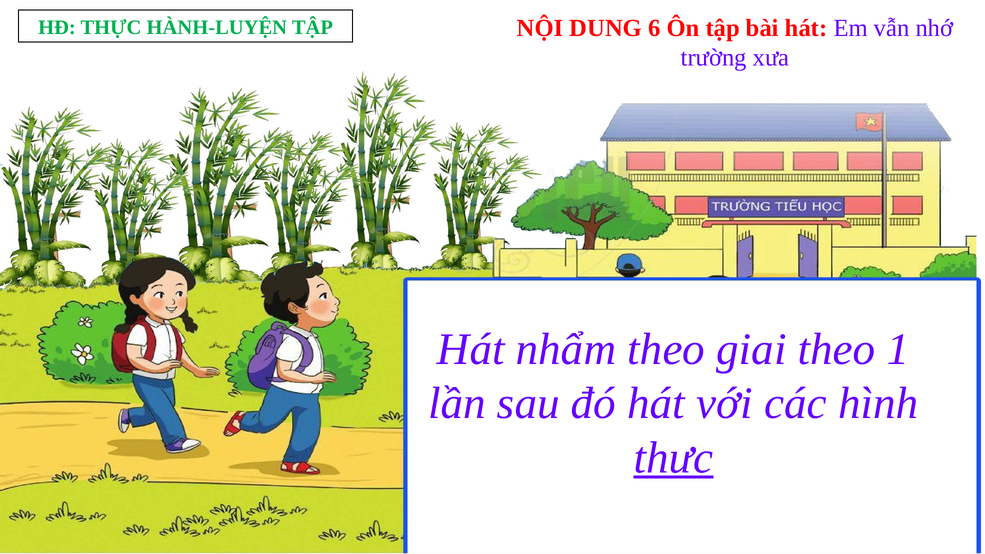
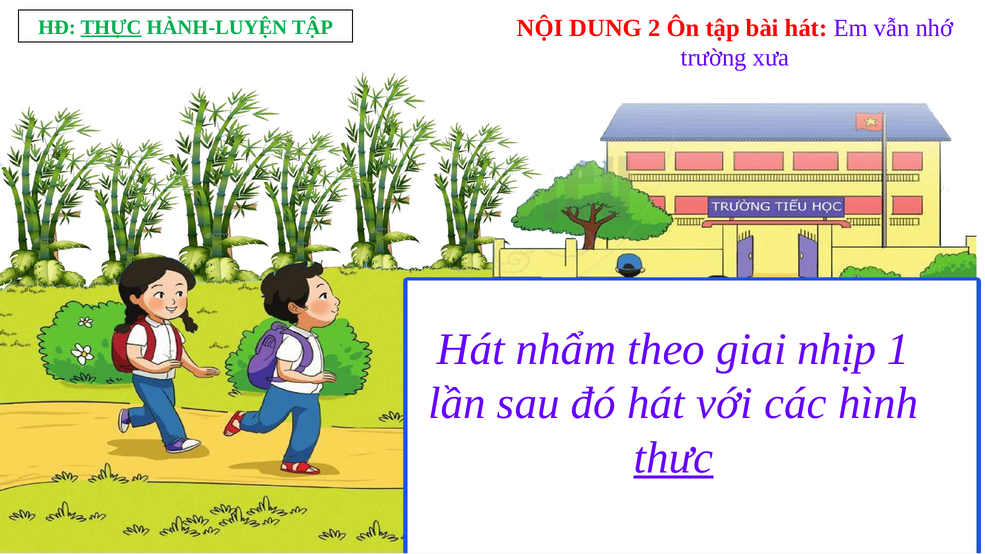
6: 6 -> 2
THỰC underline: none -> present
giai theo: theo -> nhịp
